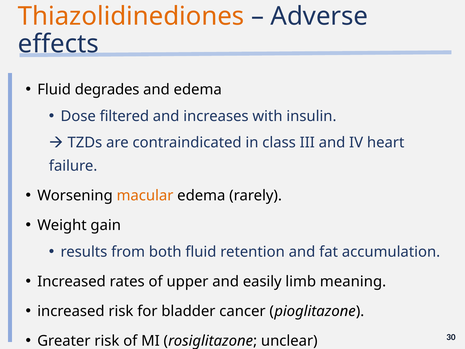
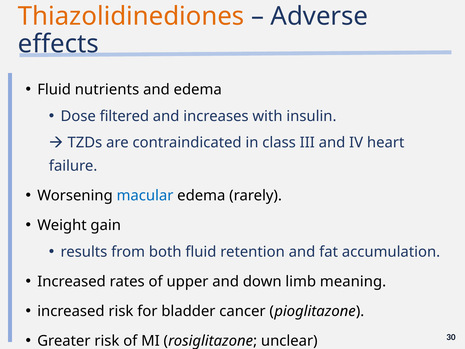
degrades: degrades -> nutrients
macular colour: orange -> blue
easily: easily -> down
